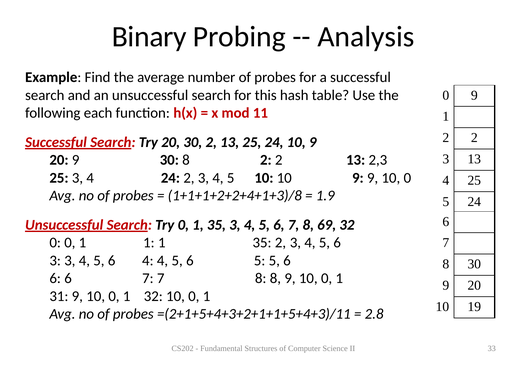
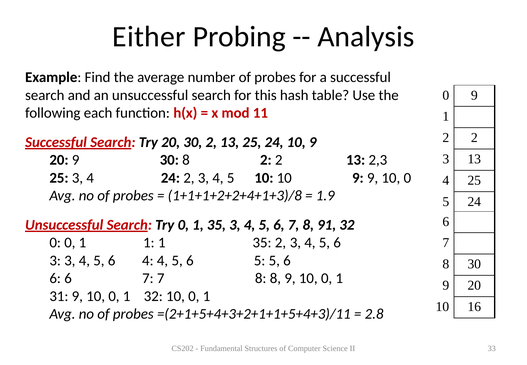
Binary: Binary -> Either
69: 69 -> 91
19: 19 -> 16
